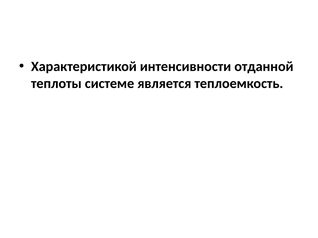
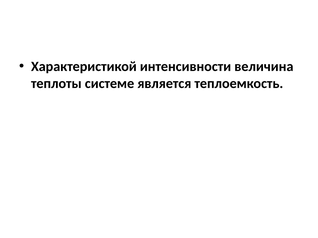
отданной: отданной -> величина
